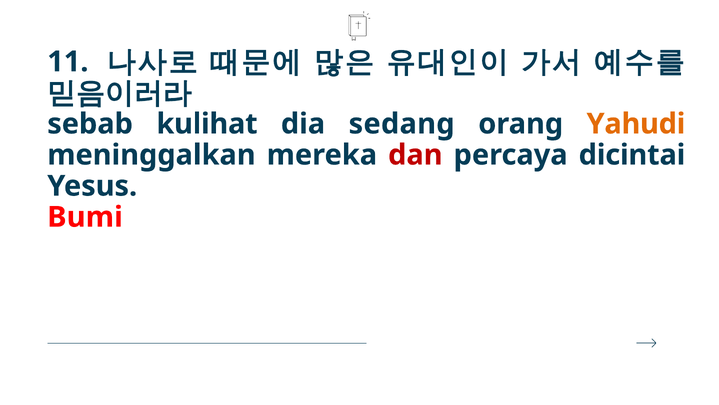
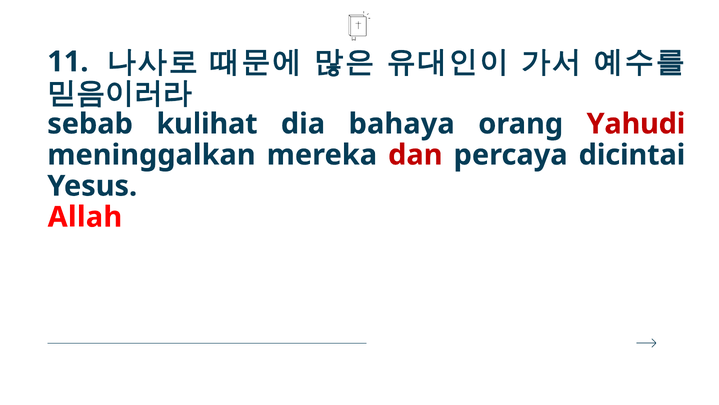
sedang: sedang -> bahaya
Yahudi colour: orange -> red
Bumi: Bumi -> Allah
